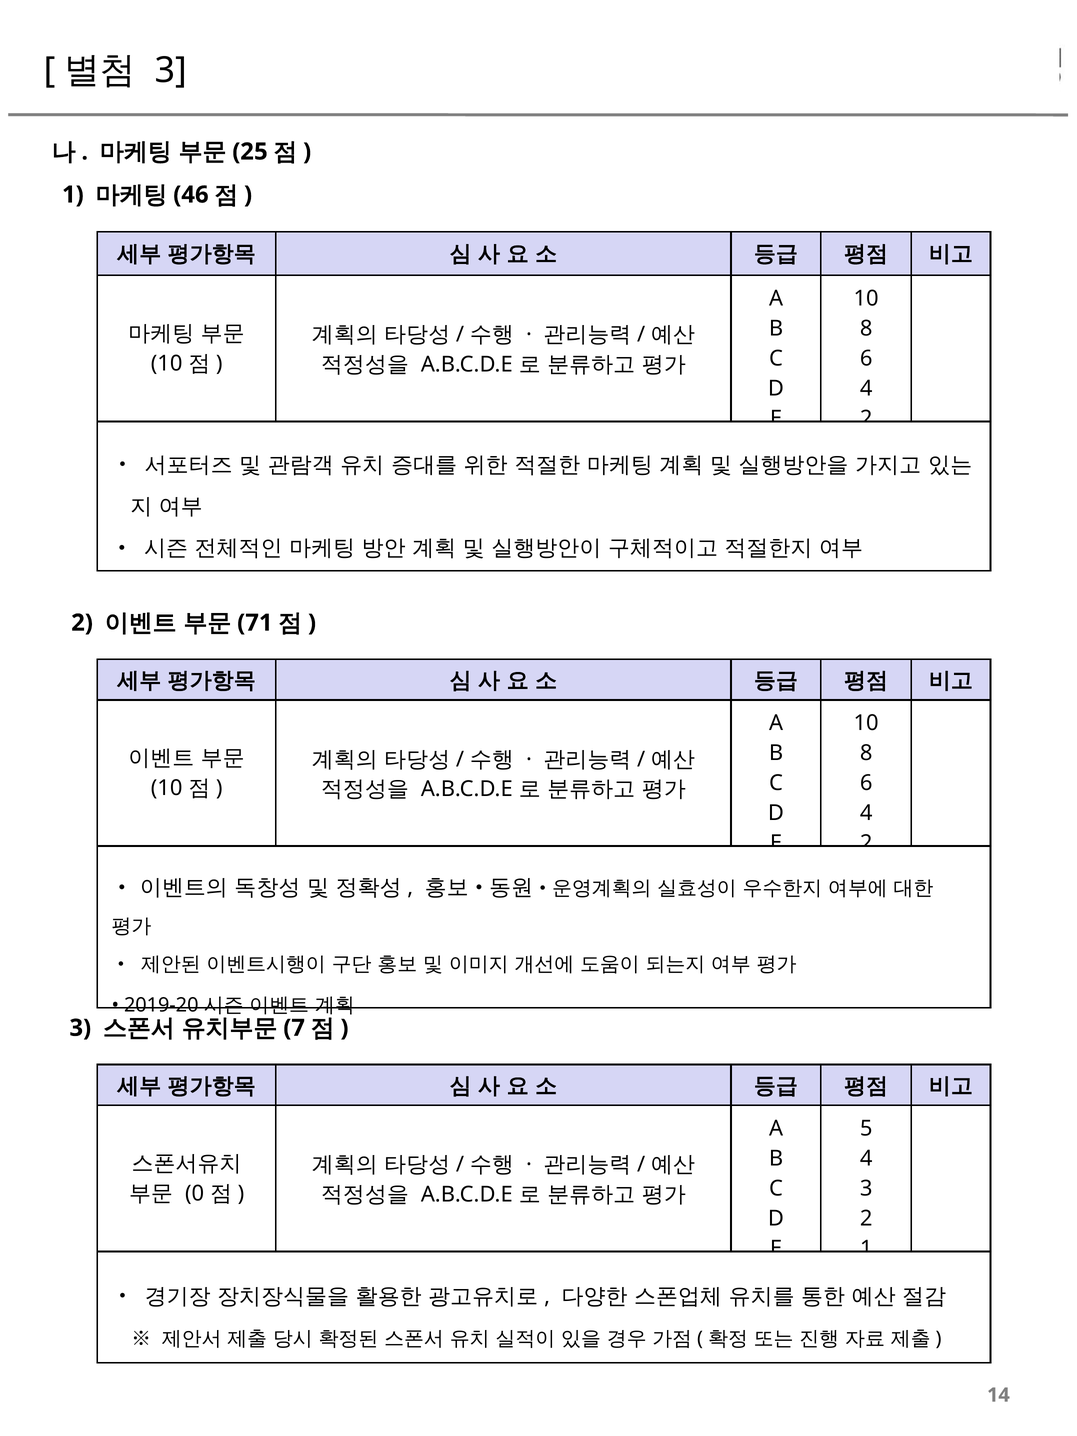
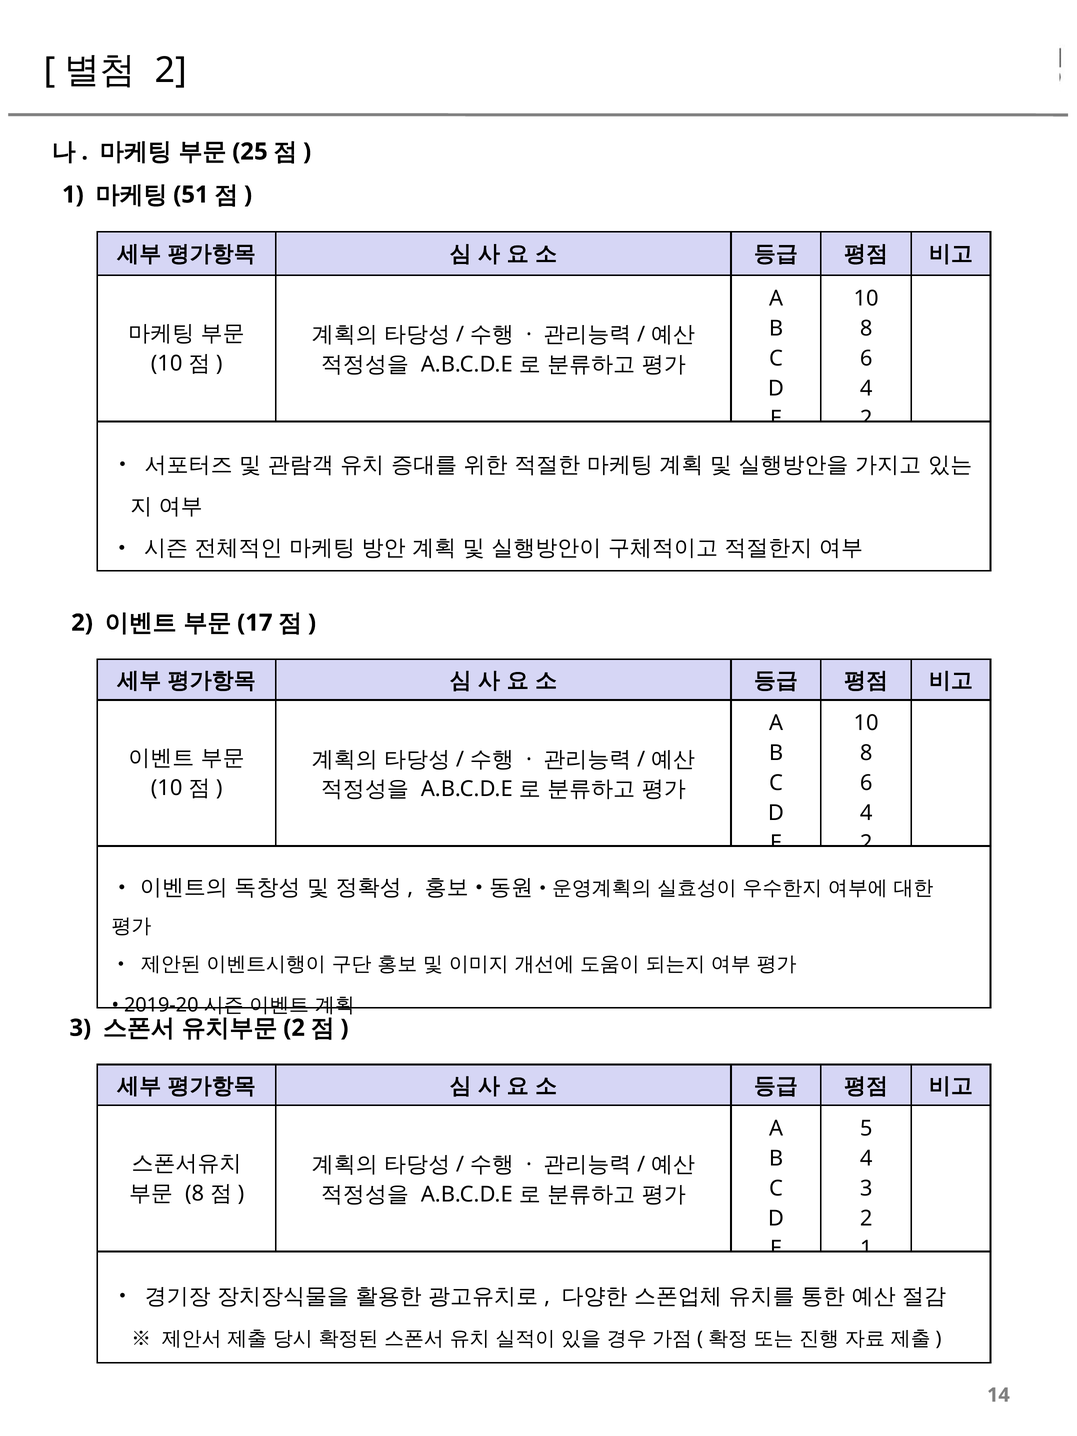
3 at (171, 70): 3 -> 2
46: 46 -> 51
71: 71 -> 17
7 at (294, 1028): 7 -> 2
0 at (195, 1194): 0 -> 8
